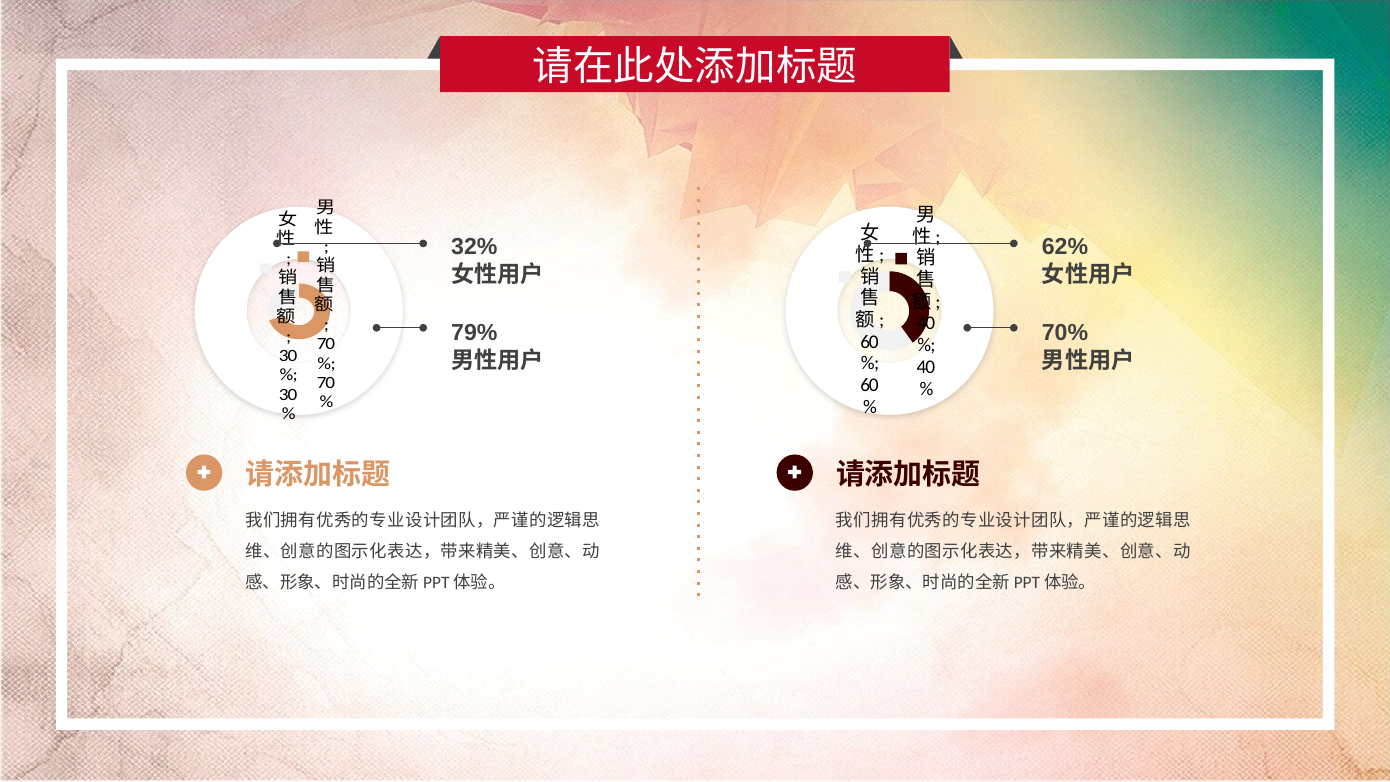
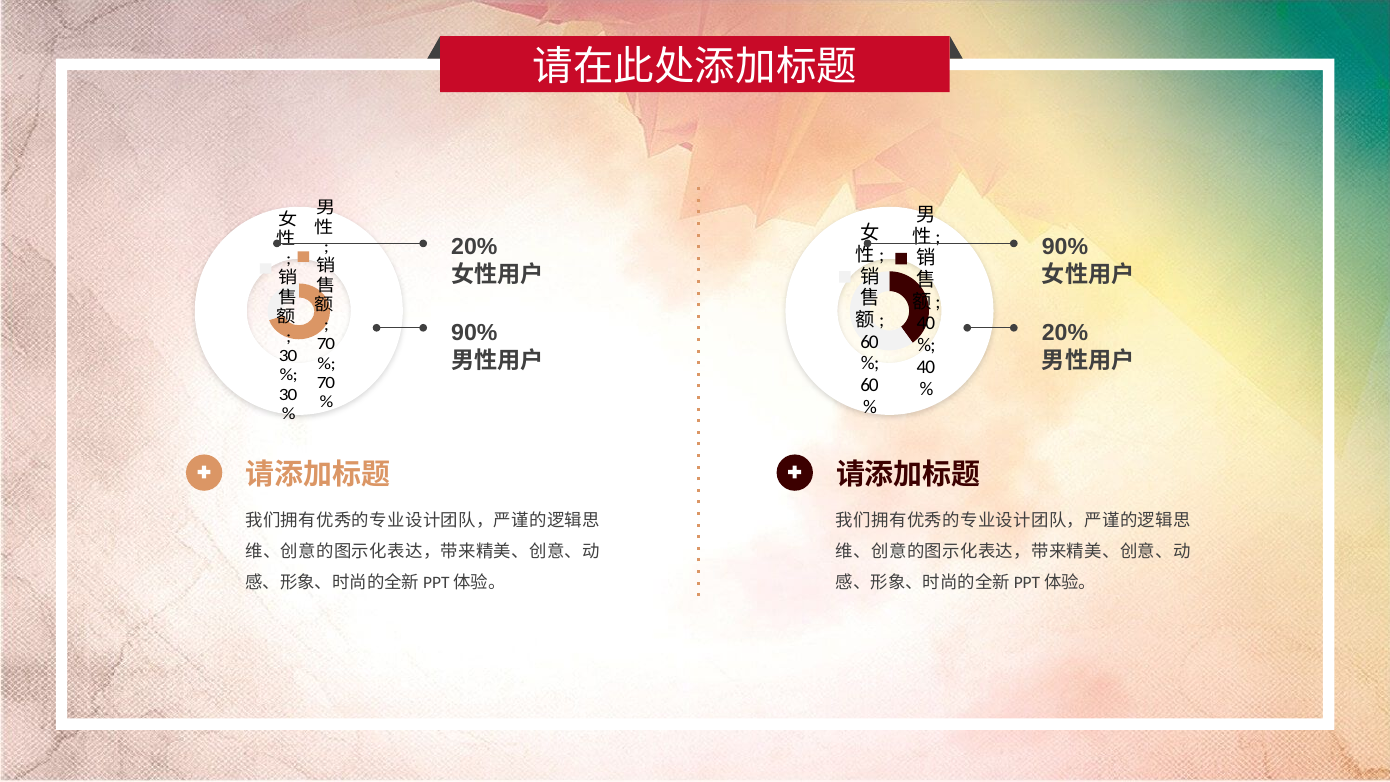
32% at (474, 247): 32% -> 20%
62% at (1065, 247): 62% -> 90%
79% at (474, 333): 79% -> 90%
70% at (1065, 333): 70% -> 20%
